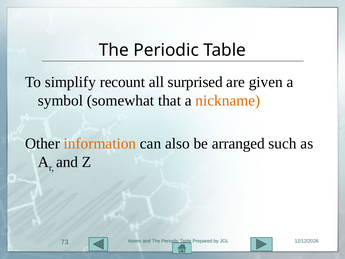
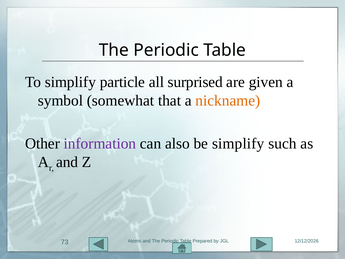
recount: recount -> particle
information colour: orange -> purple
be arranged: arranged -> simplify
